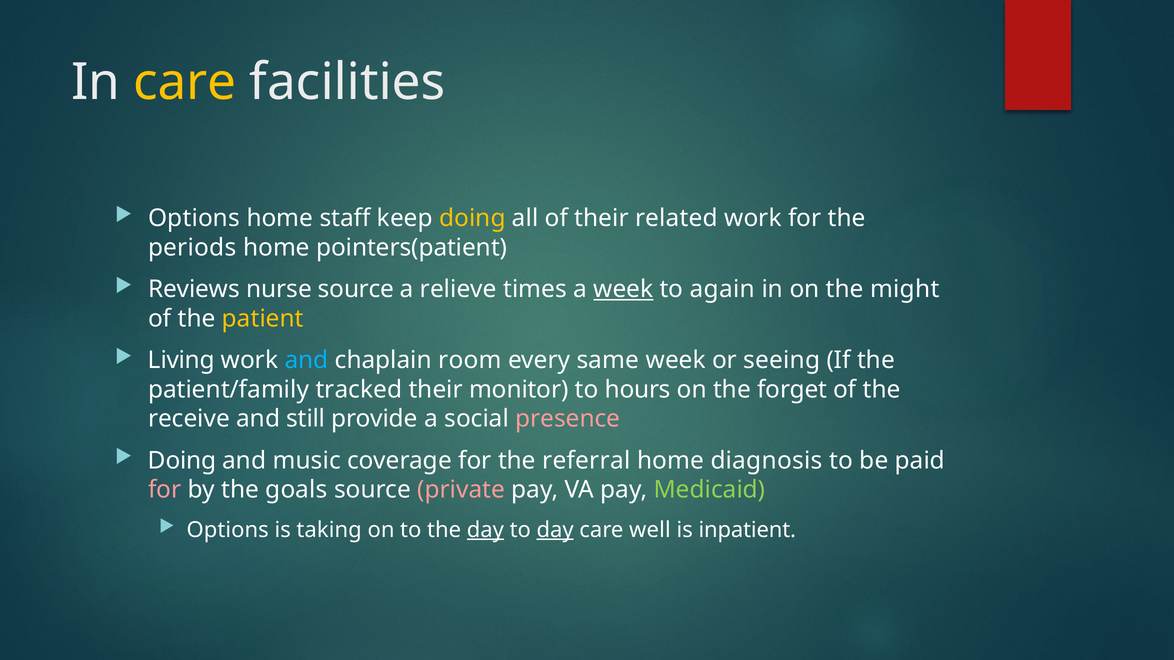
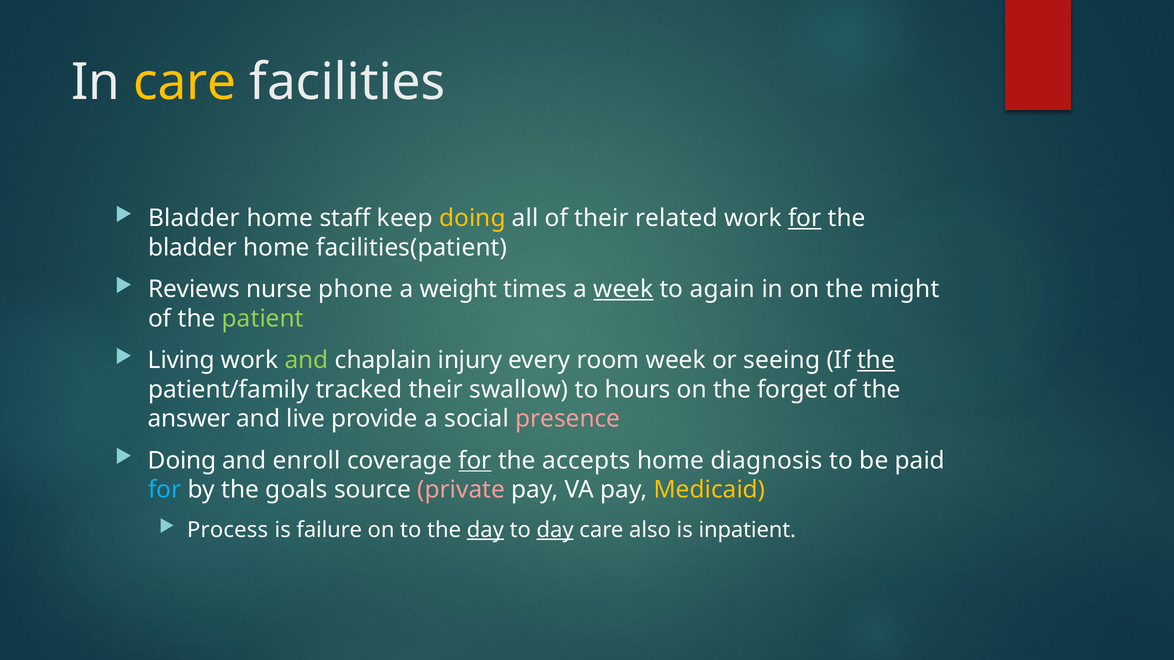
Options at (194, 218): Options -> Bladder
for at (805, 218) underline: none -> present
periods at (192, 248): periods -> bladder
pointers(patient: pointers(patient -> facilities(patient
nurse source: source -> phone
relieve: relieve -> weight
patient colour: yellow -> light green
and at (306, 360) colour: light blue -> light green
room: room -> injury
same: same -> room
the at (876, 360) underline: none -> present
monitor: monitor -> swallow
receive: receive -> answer
still: still -> live
music: music -> enroll
for at (475, 461) underline: none -> present
referral: referral -> accepts
for at (165, 490) colour: pink -> light blue
Medicaid colour: light green -> yellow
Options at (228, 530): Options -> Process
taking: taking -> failure
well: well -> also
